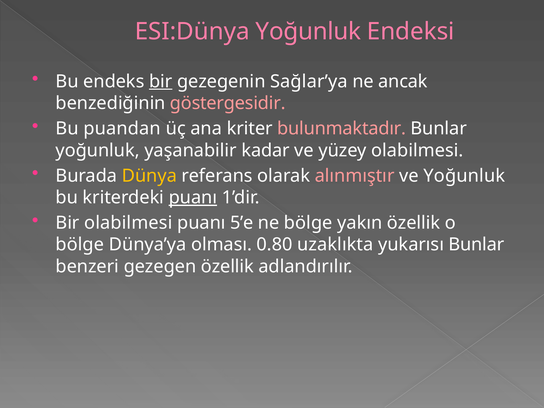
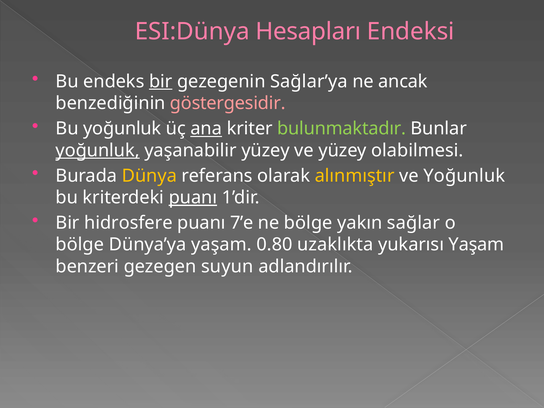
ESI:Dünya Yoğunluk: Yoğunluk -> Hesapları
Bu puandan: puandan -> yoğunluk
ana underline: none -> present
bulunmaktadır colour: pink -> light green
yoğunluk at (98, 150) underline: none -> present
yaşanabilir kadar: kadar -> yüzey
alınmıştır colour: pink -> yellow
Bir olabilmesi: olabilmesi -> hidrosfere
5’e: 5’e -> 7’e
yakın özellik: özellik -> sağlar
Dünya’ya olması: olması -> yaşam
yukarısı Bunlar: Bunlar -> Yaşam
gezegen özellik: özellik -> suyun
